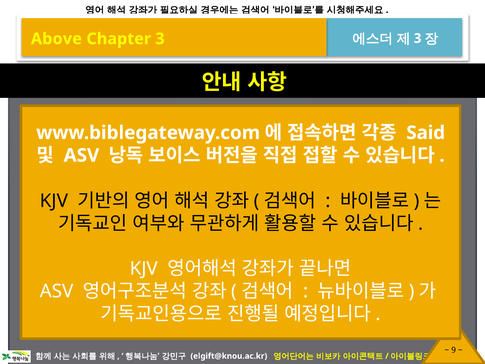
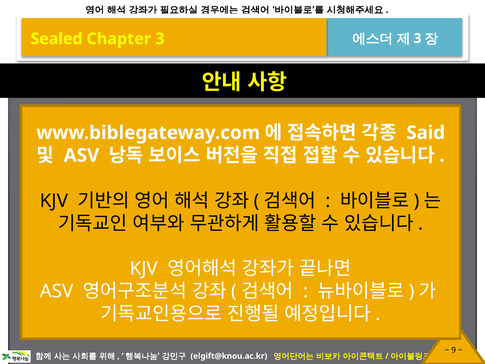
Above: Above -> Sealed
